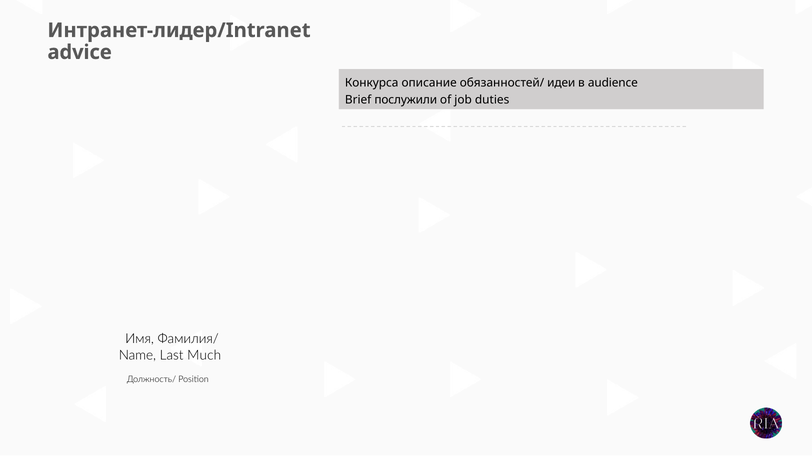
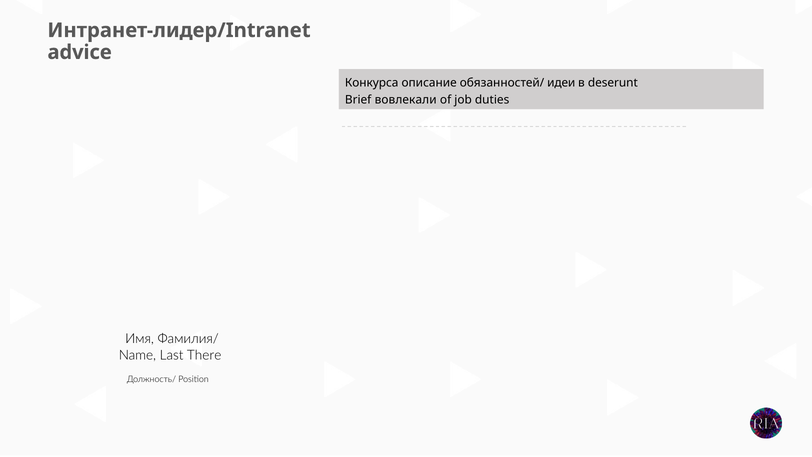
audience: audience -> deserunt
послужили: послужили -> вовлекали
Much: Much -> There
